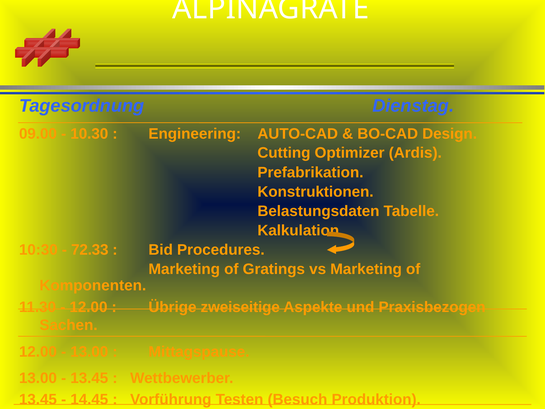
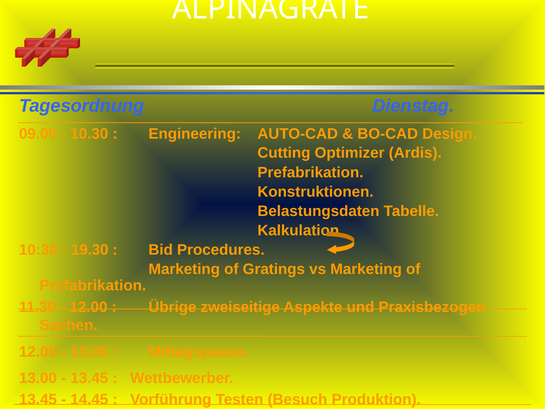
72.33: 72.33 -> 19.30
Komponenten at (93, 285): Komponenten -> Prefabrikation
